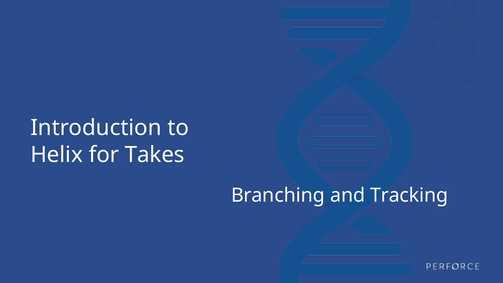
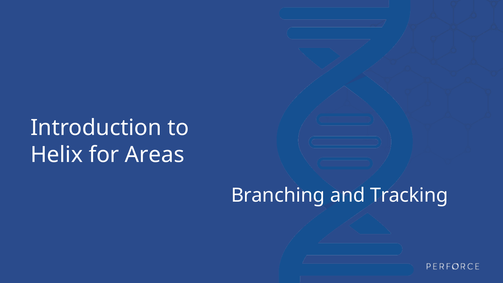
Takes: Takes -> Areas
